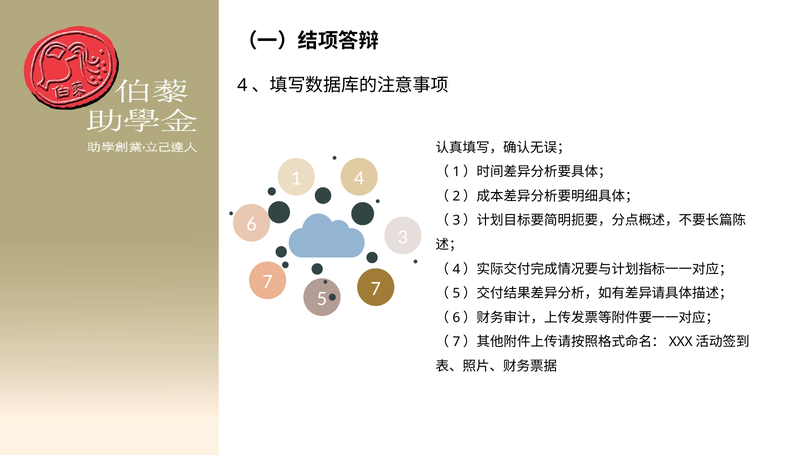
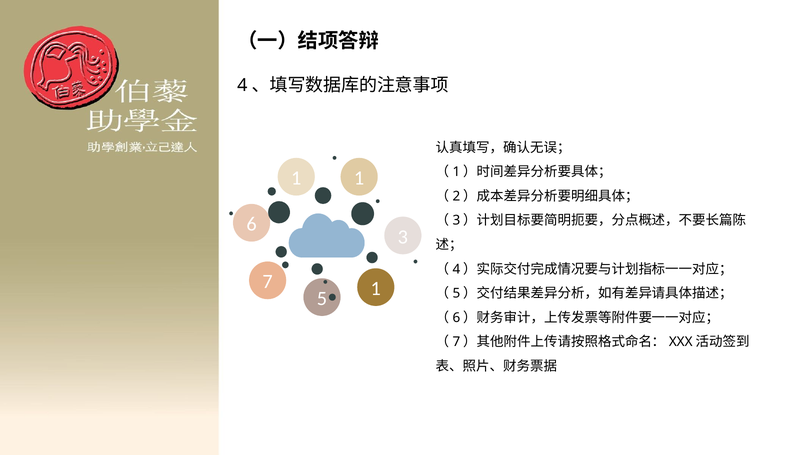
1 4: 4 -> 1
5 7: 7 -> 1
